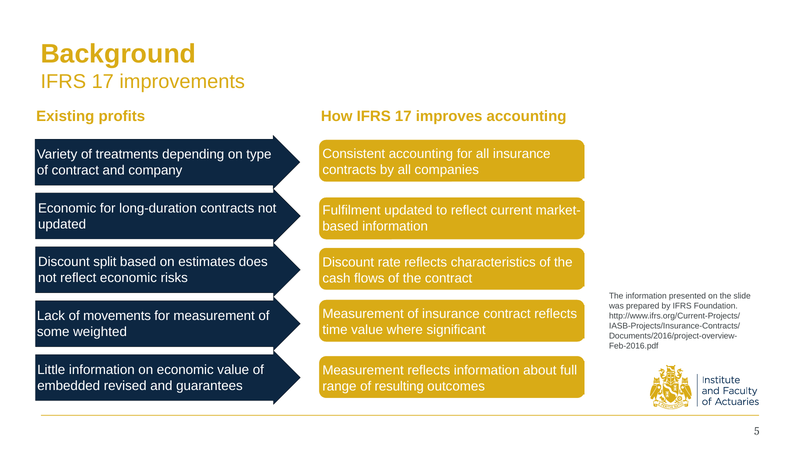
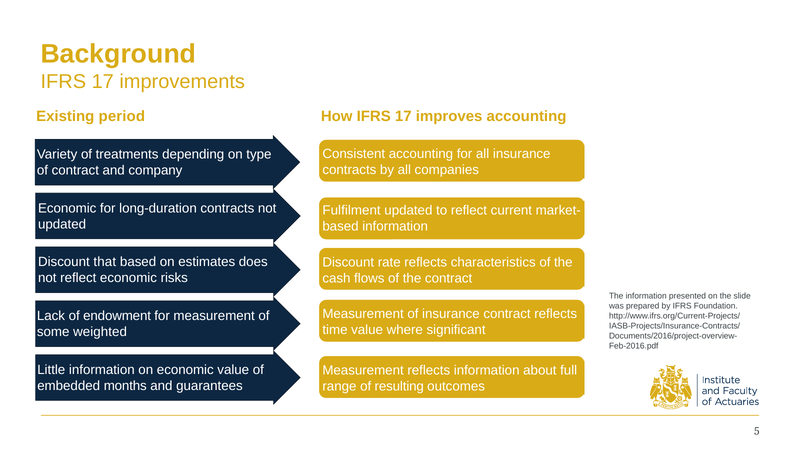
profits: profits -> period
split: split -> that
movements: movements -> endowment
revised: revised -> months
